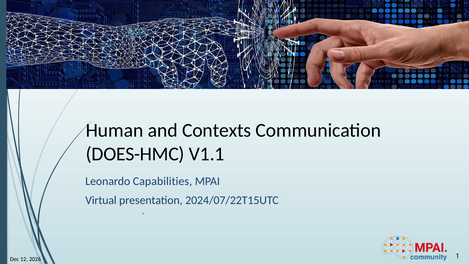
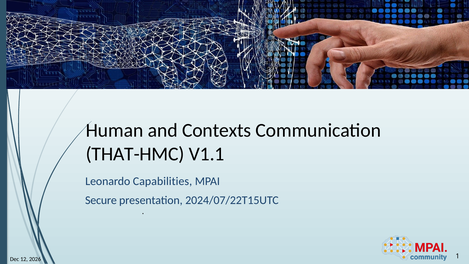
DOES-HMC: DOES-HMC -> THAT-HMC
Virtual: Virtual -> Secure
